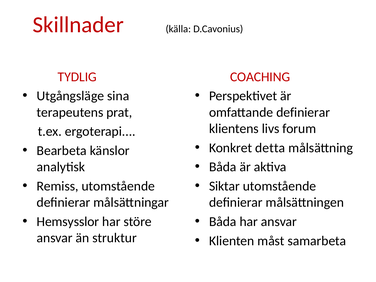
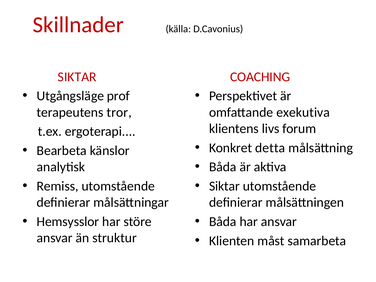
TYDLIG at (77, 77): TYDLIG -> SIKTAR
sina: sina -> prof
prat: prat -> tror
omfattande definierar: definierar -> exekutiva
